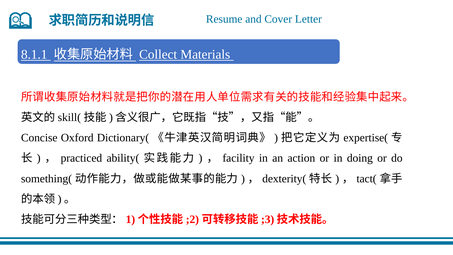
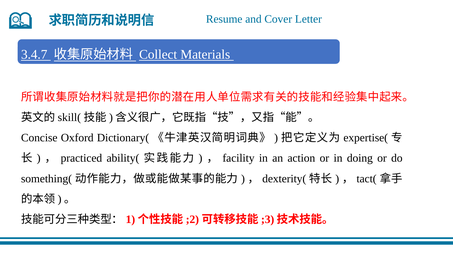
8.1.1: 8.1.1 -> 3.4.7
